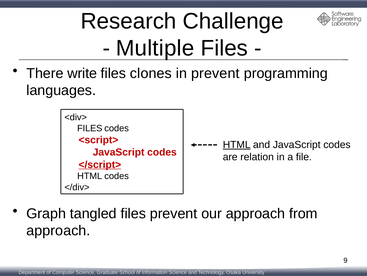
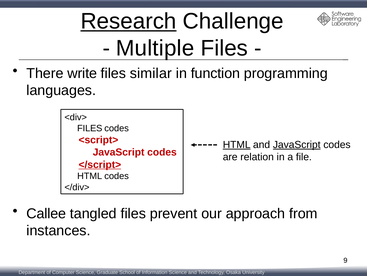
Research underline: none -> present
clones: clones -> similar
in prevent: prevent -> function
JavaScript at (297, 144) underline: none -> present
Graph: Graph -> Callee
approach at (58, 230): approach -> instances
